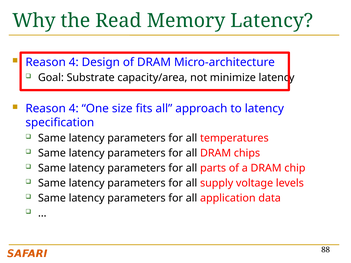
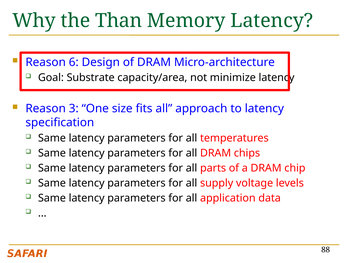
Read: Read -> Than
4 at (74, 62): 4 -> 6
4 at (74, 109): 4 -> 3
